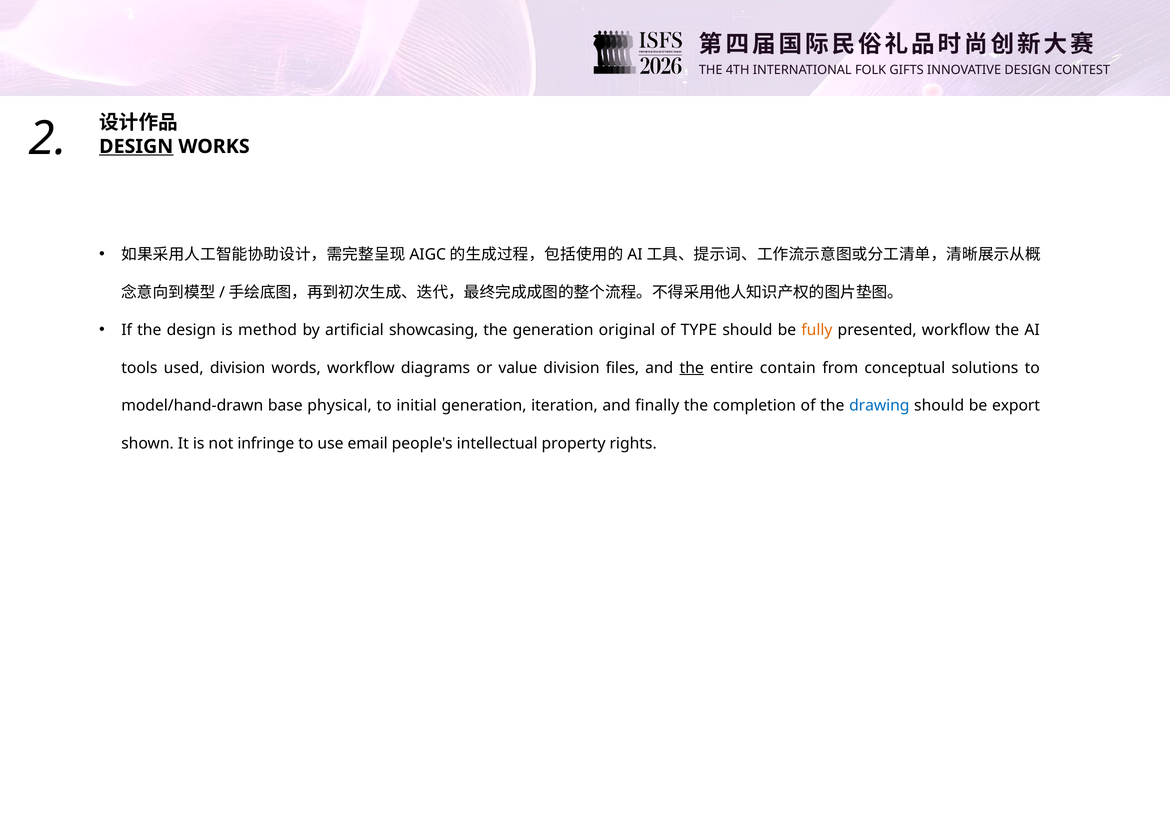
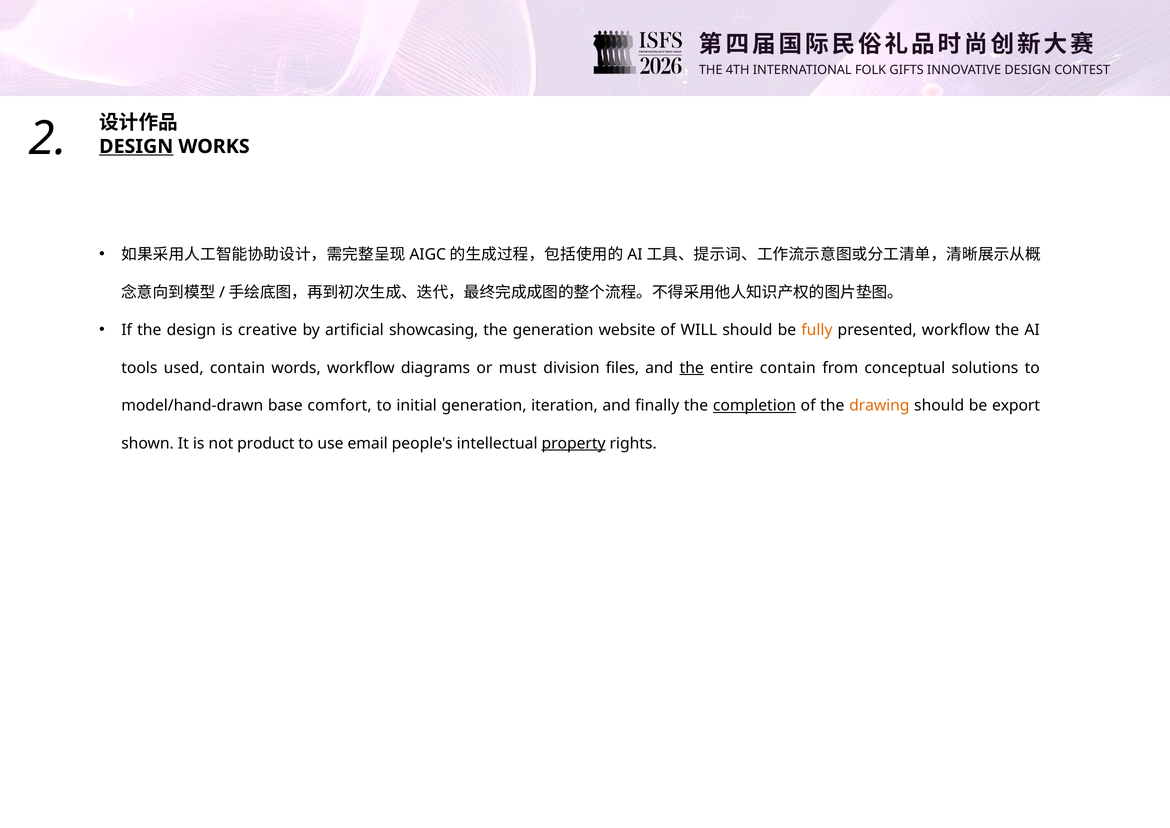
method: method -> creative
original: original -> website
TYPE: TYPE -> WILL
used division: division -> contain
value: value -> must
physical: physical -> comfort
completion underline: none -> present
drawing colour: blue -> orange
infringe: infringe -> product
property underline: none -> present
